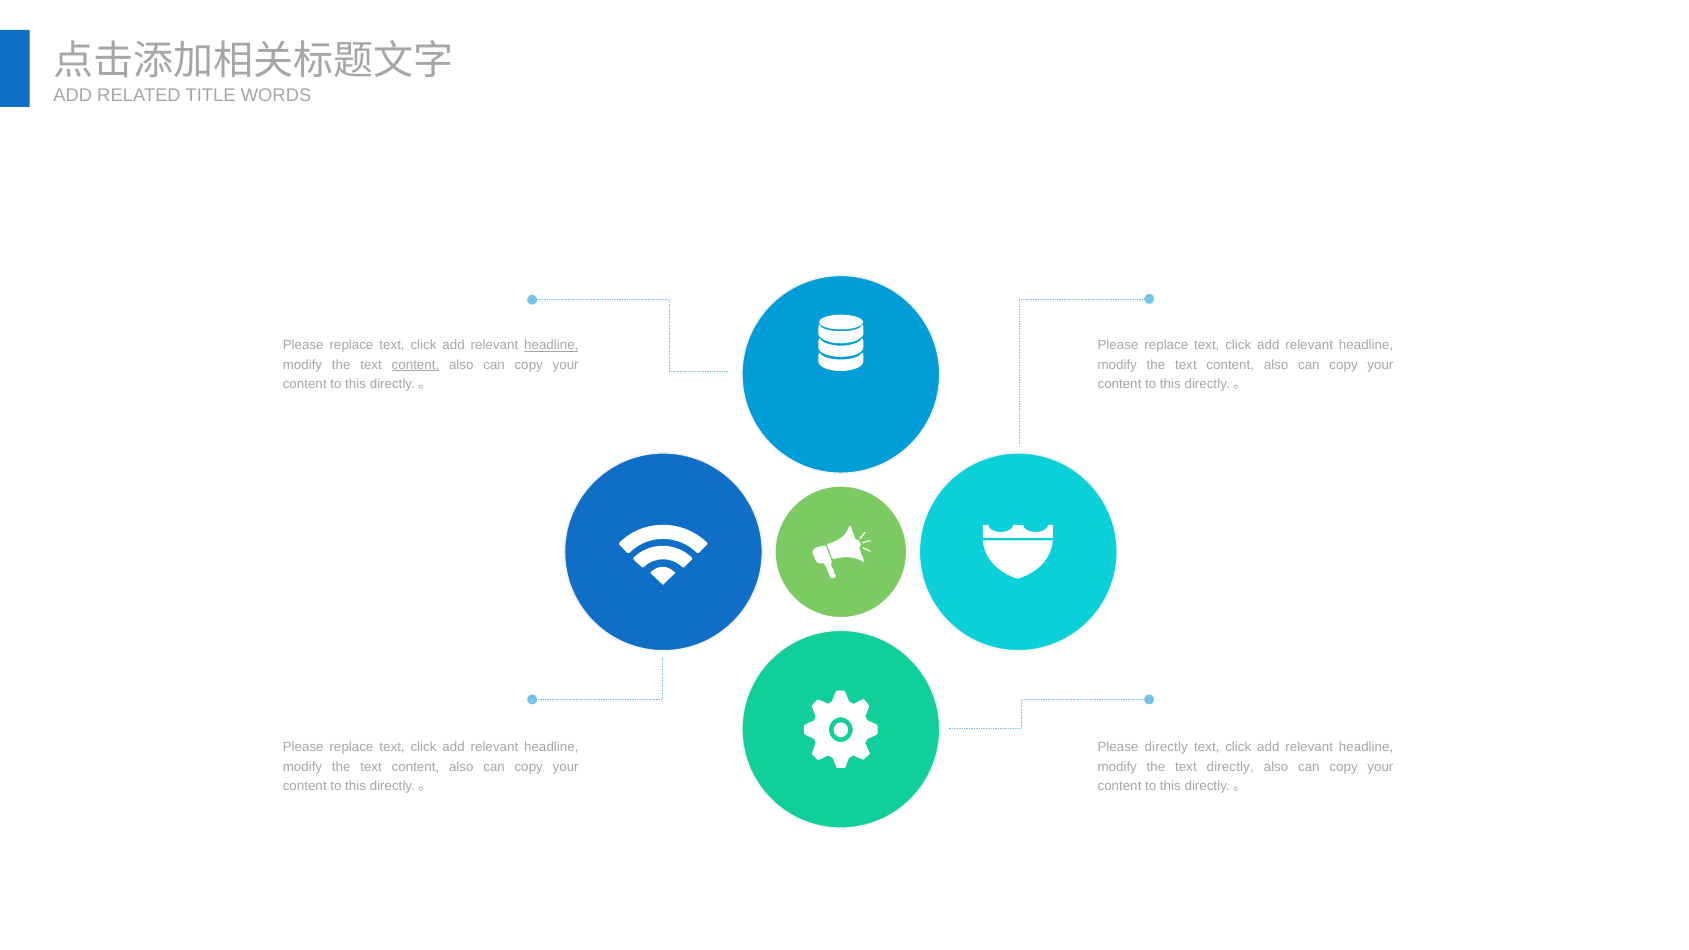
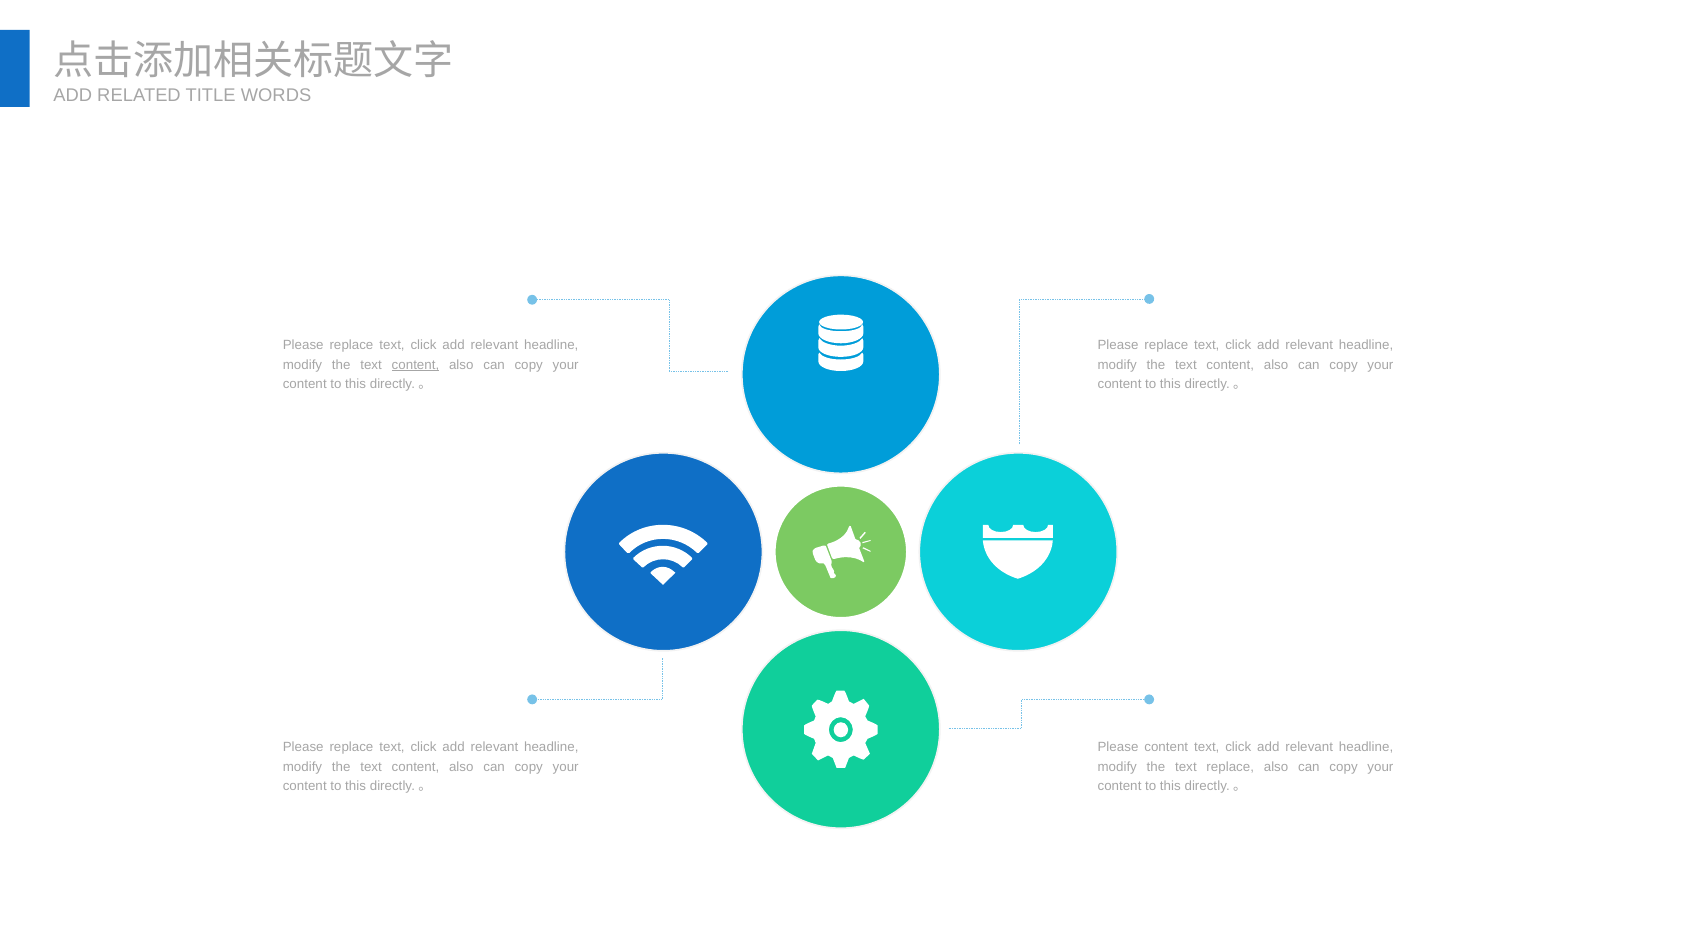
headline at (551, 346) underline: present -> none
Please directly: directly -> content
text directly: directly -> replace
